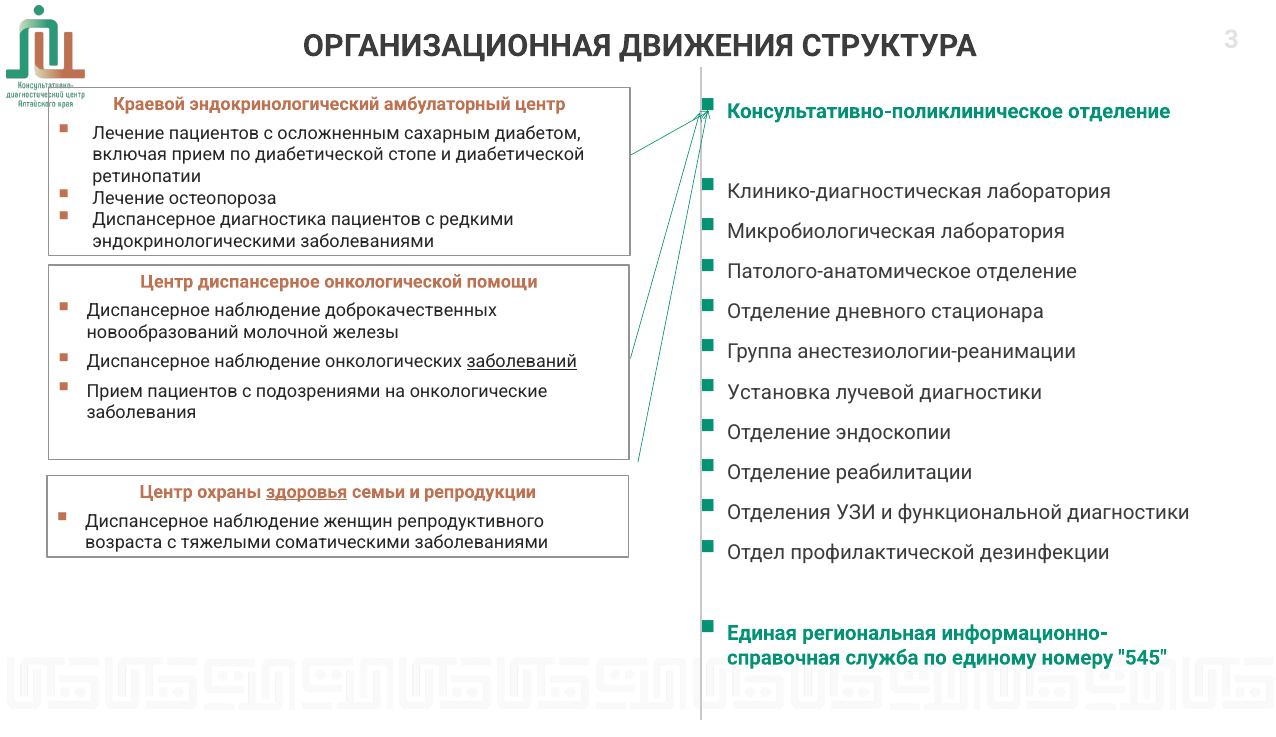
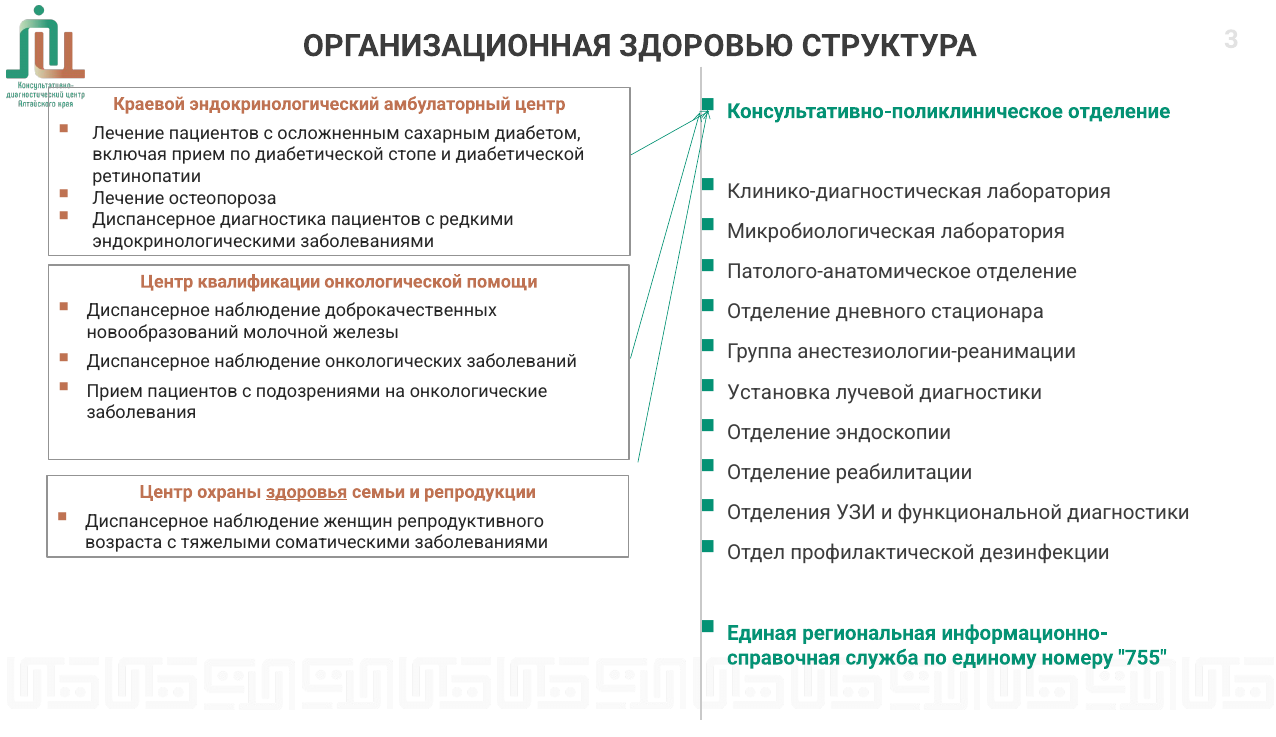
ДВИЖЕНИЯ: ДВИЖЕНИЯ -> ЗДОРОВЬЮ
Центр диспансерное: диспансерное -> квалификации
заболеваний underline: present -> none
545: 545 -> 755
